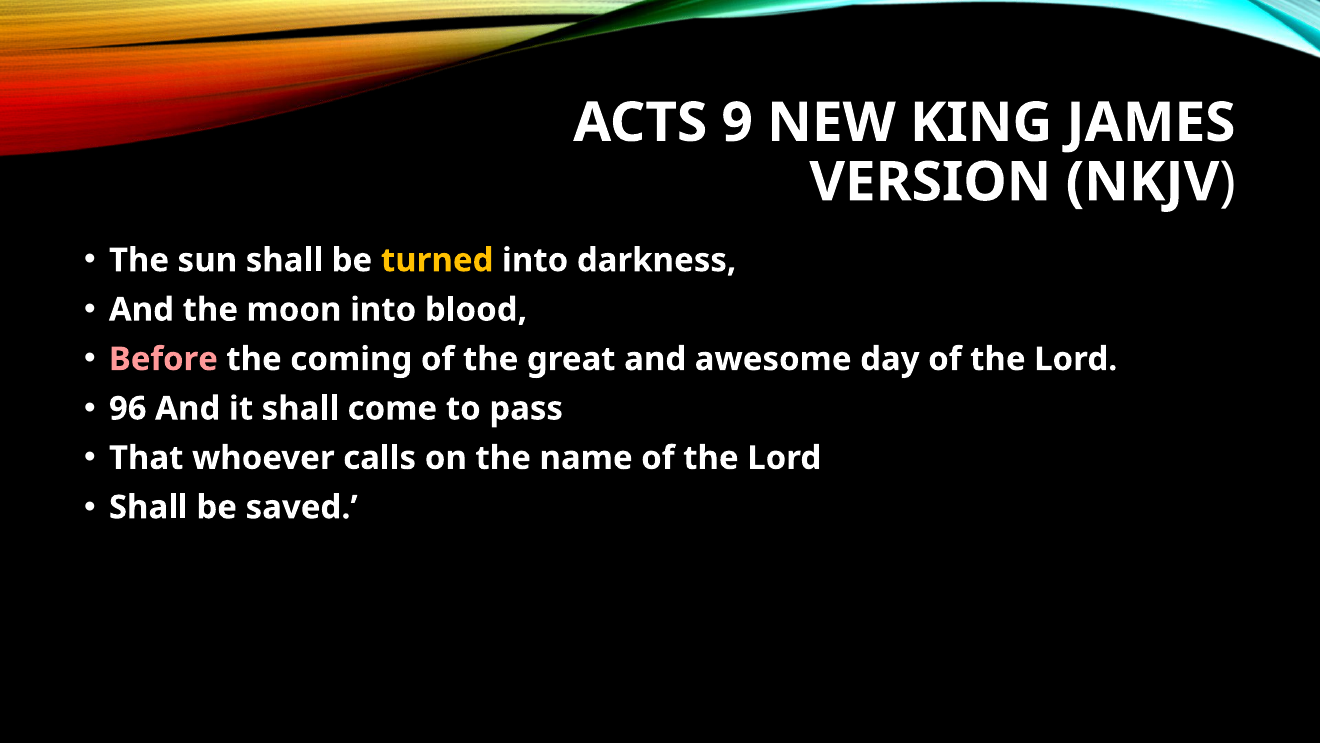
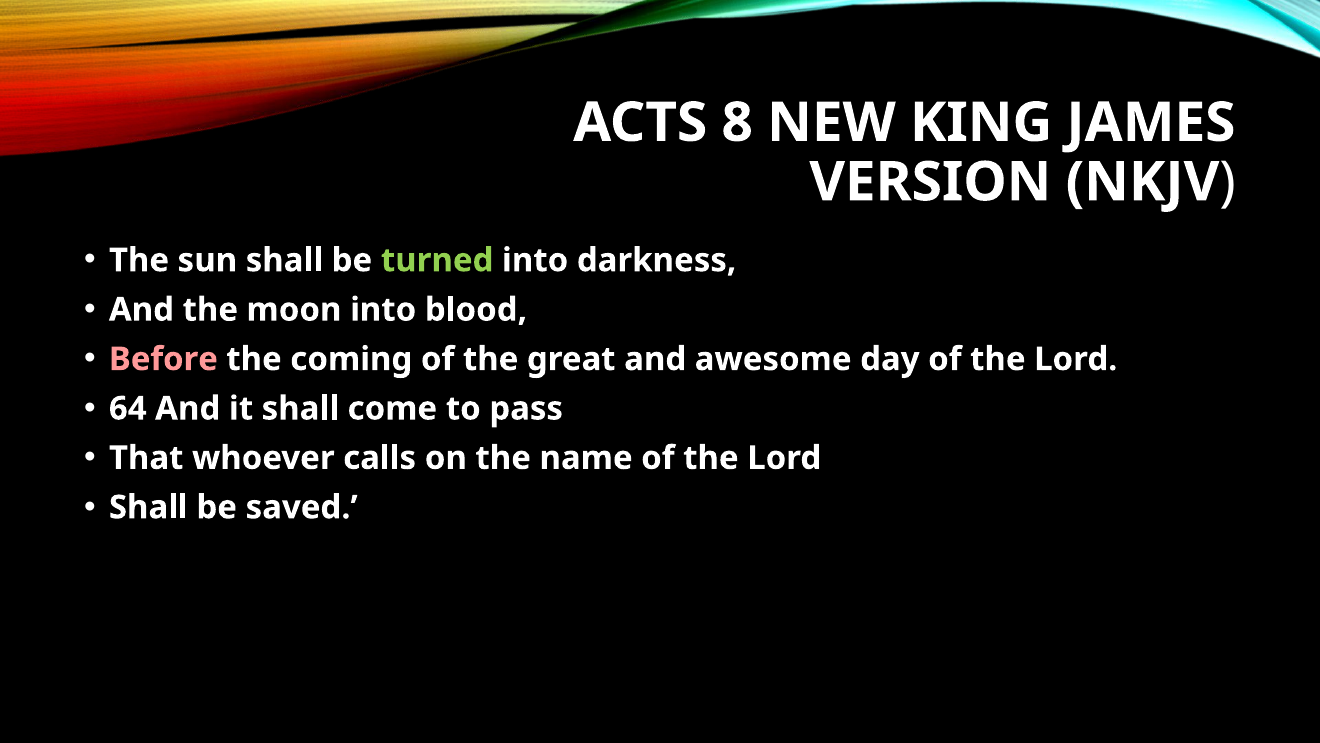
9: 9 -> 8
turned colour: yellow -> light green
96: 96 -> 64
